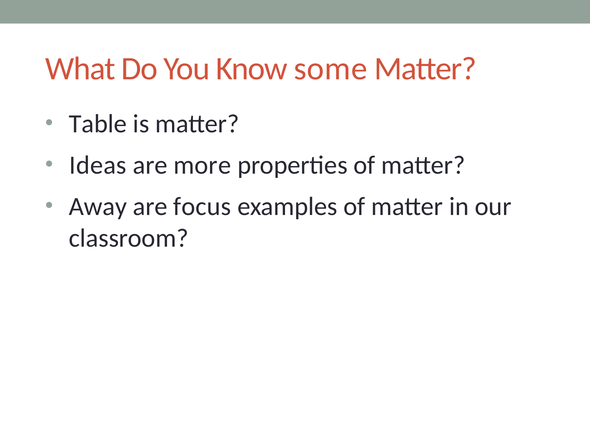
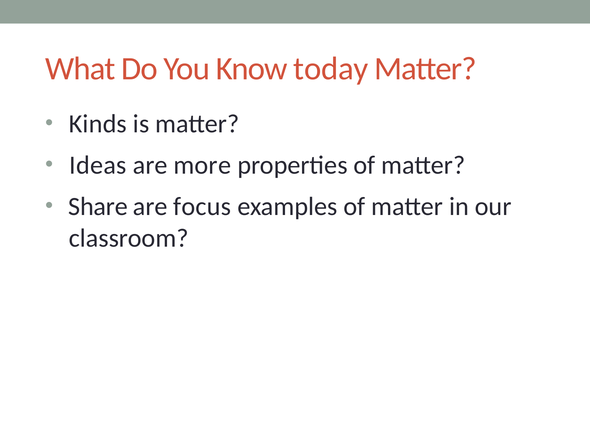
some: some -> today
Table: Table -> Kinds
Away: Away -> Share
